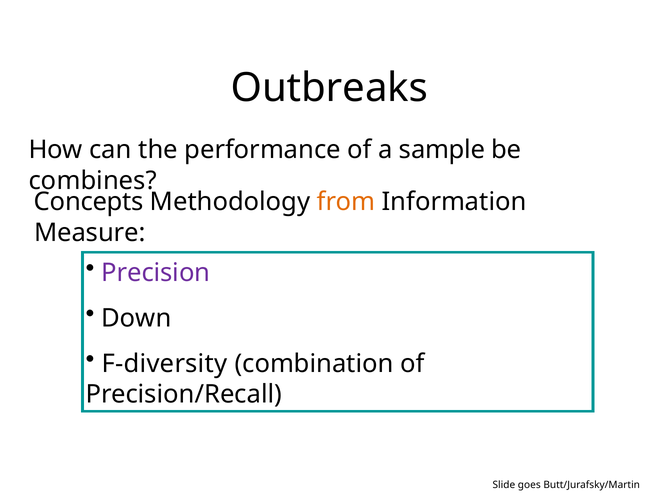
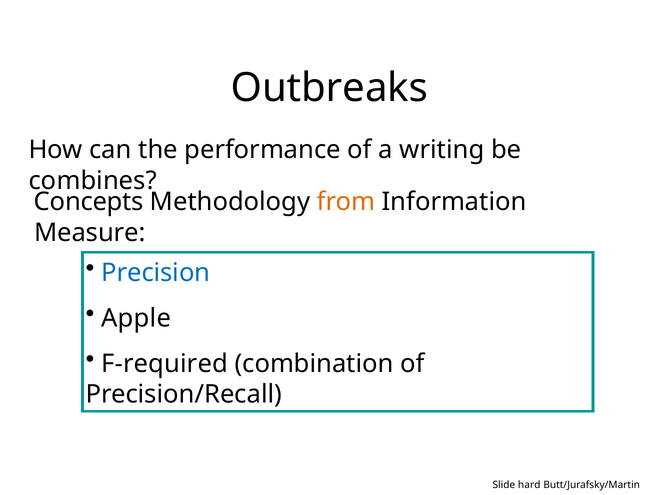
sample: sample -> writing
Precision colour: purple -> blue
Down: Down -> Apple
F-diversity: F-diversity -> F-required
goes: goes -> hard
